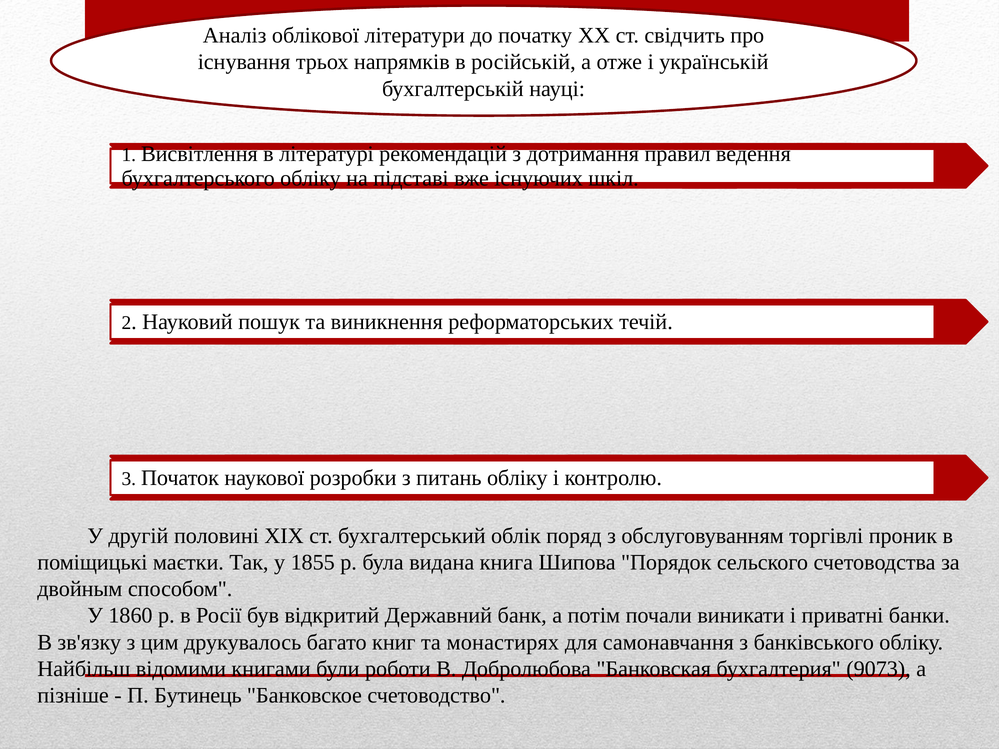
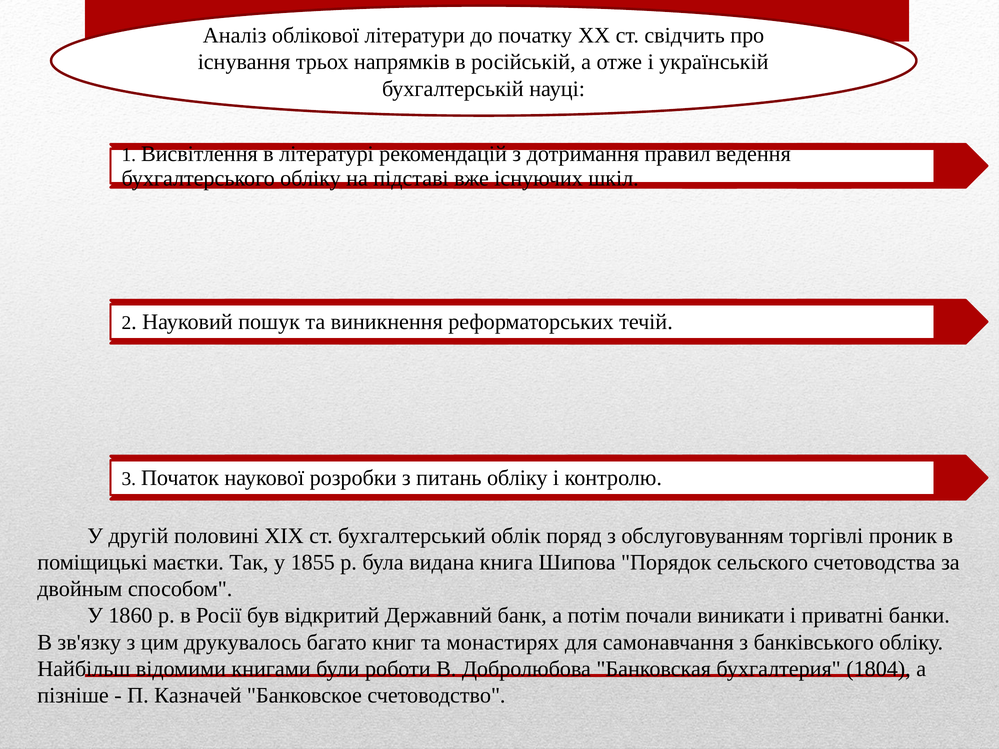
9073: 9073 -> 1804
Бутинець: Бутинець -> Казначей
